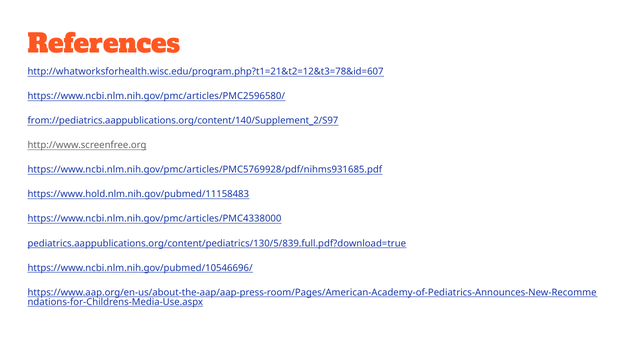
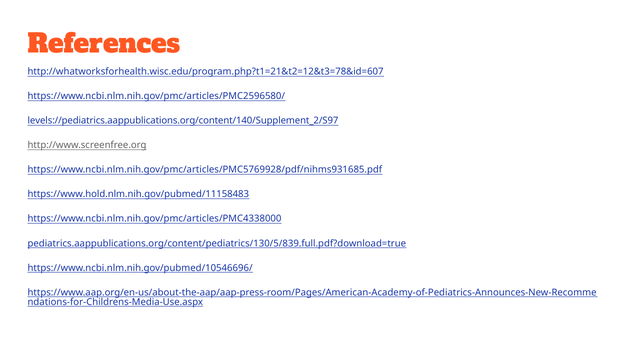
from://pediatrics.aappublications.org/content/140/Supplement_2/S97: from://pediatrics.aappublications.org/content/140/Supplement_2/S97 -> levels://pediatrics.aappublications.org/content/140/Supplement_2/S97
